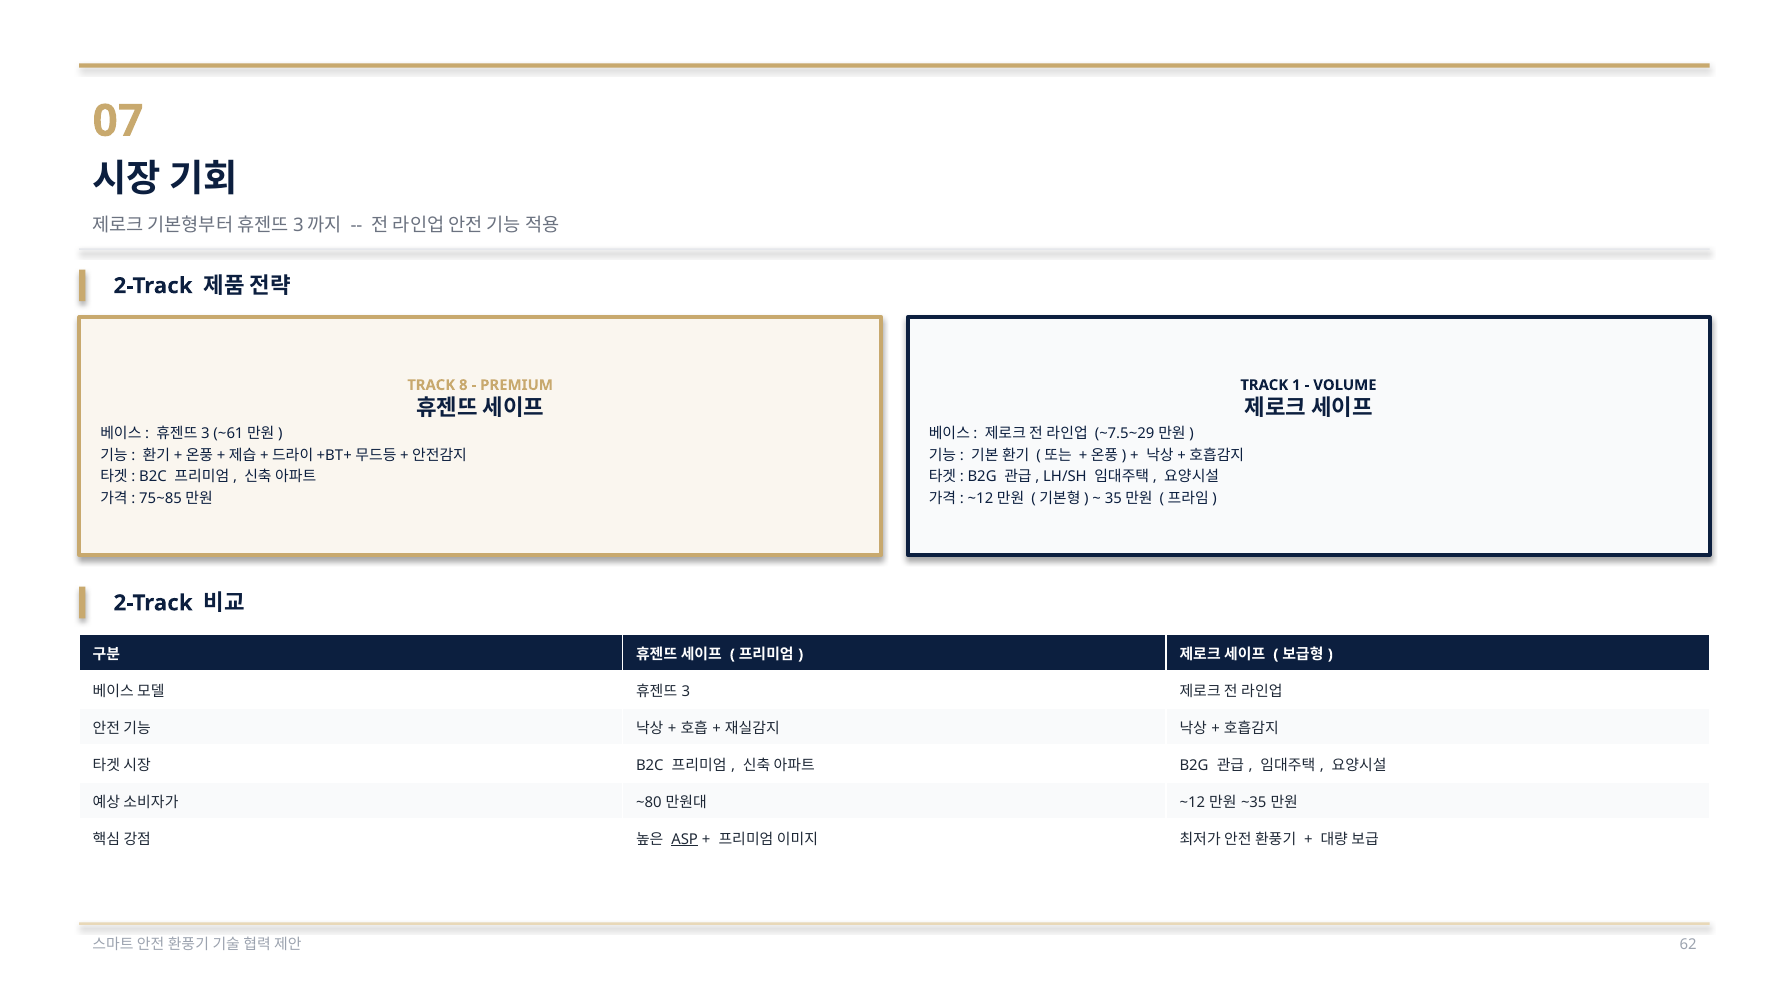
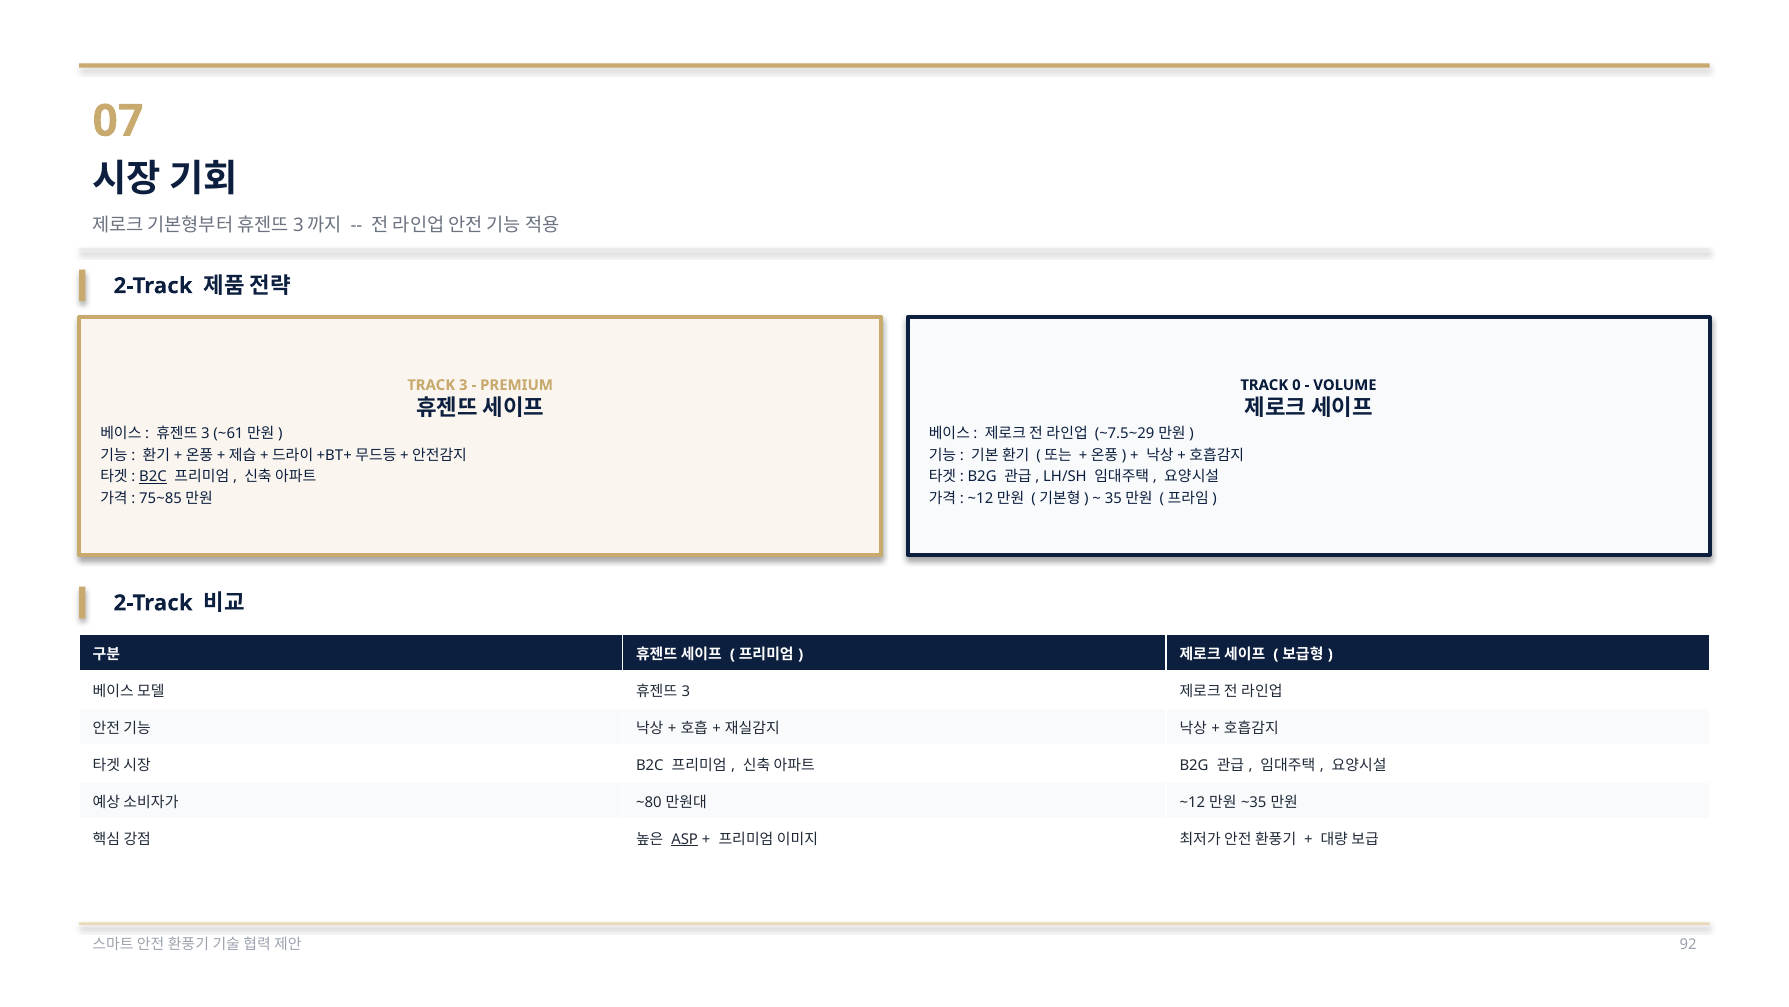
TRACK 8: 8 -> 3
1: 1 -> 0
B2C at (153, 476) underline: none -> present
62: 62 -> 92
